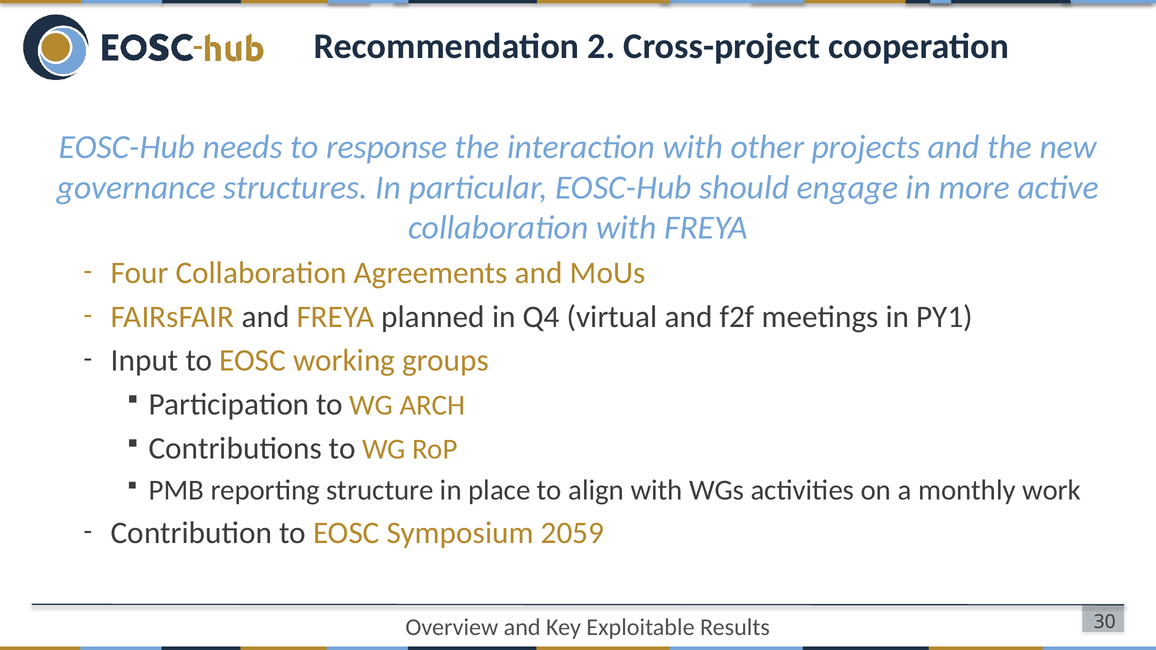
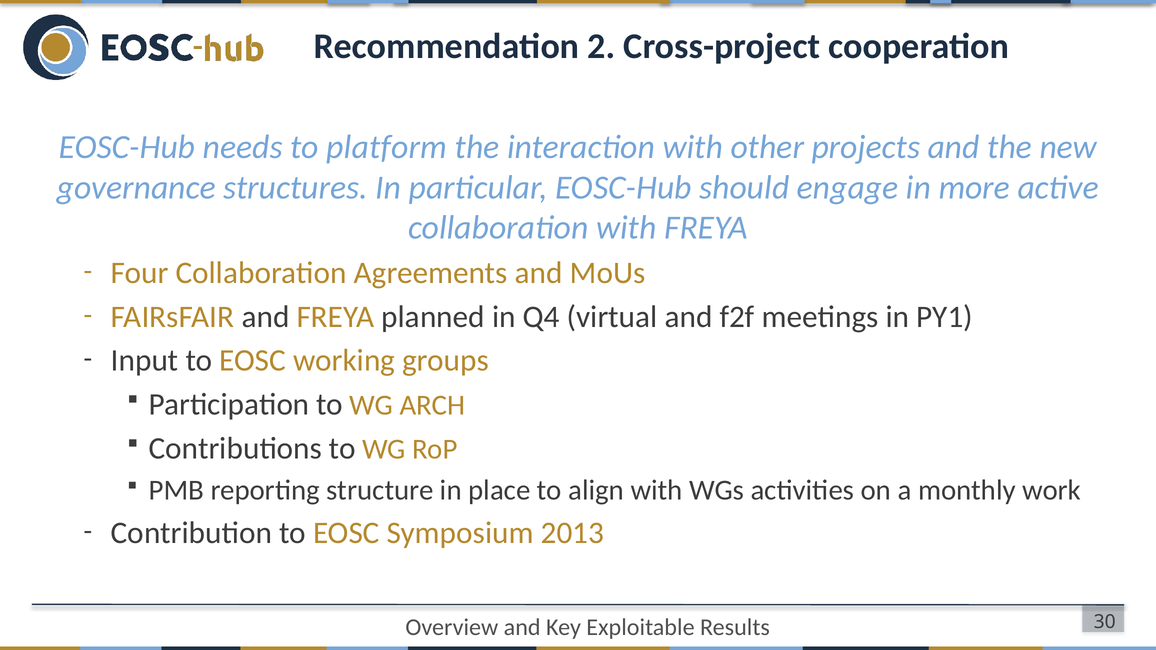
response: response -> platform
2059: 2059 -> 2013
